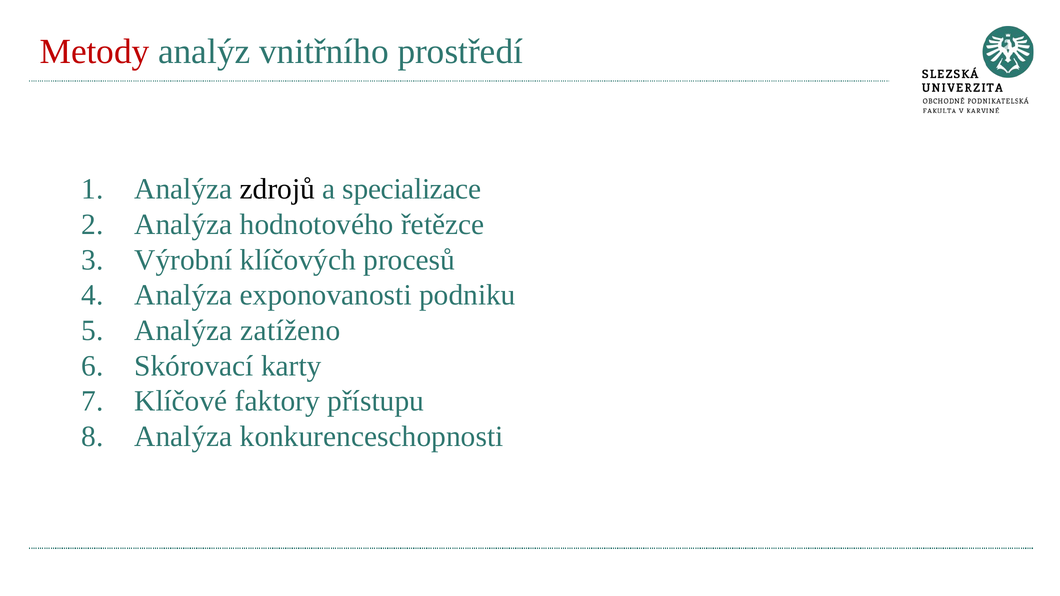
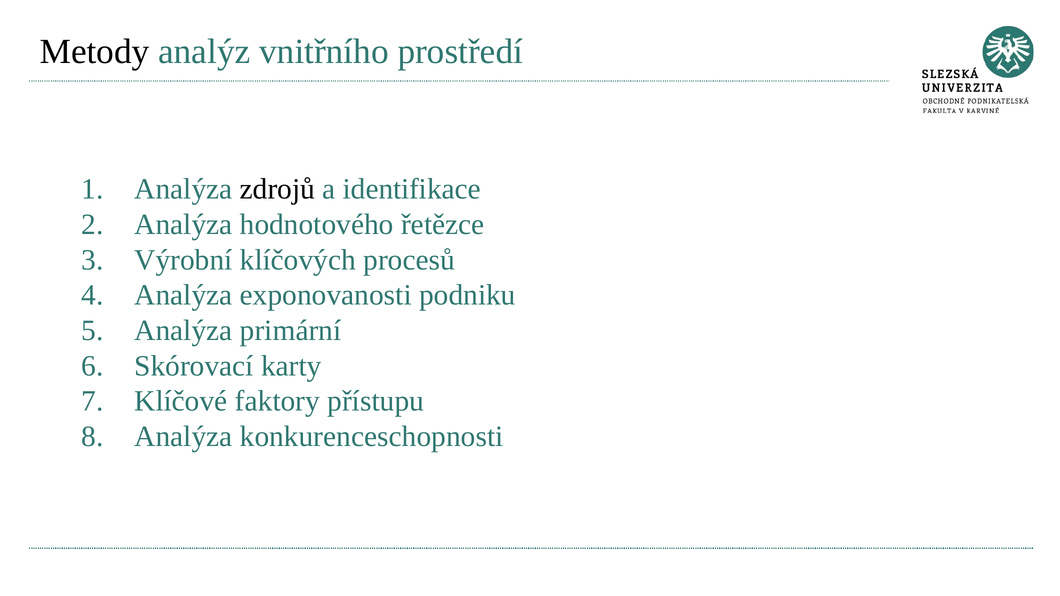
Metody colour: red -> black
specializace: specializace -> identifikace
zatíženo: zatíženo -> primární
